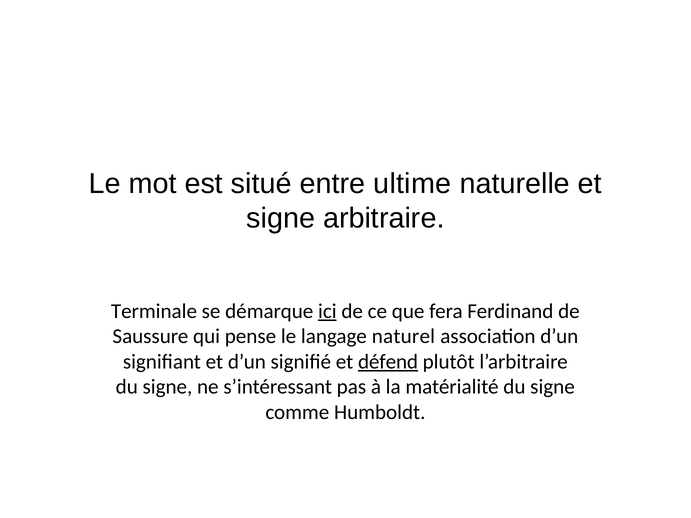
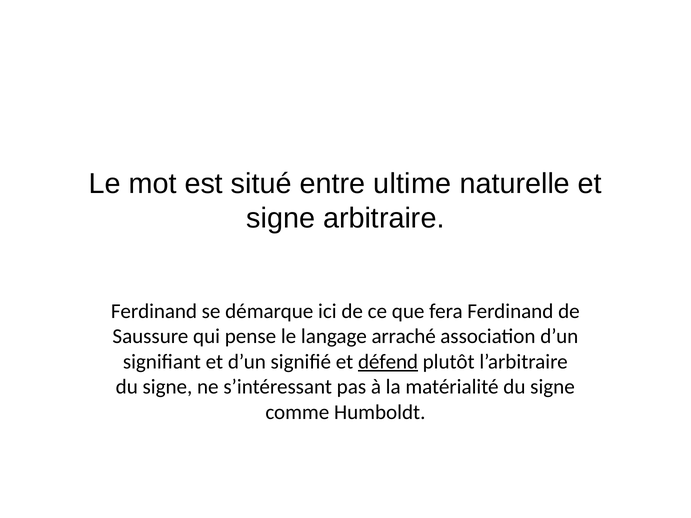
Terminale at (154, 311): Terminale -> Ferdinand
ici underline: present -> none
naturel: naturel -> arraché
